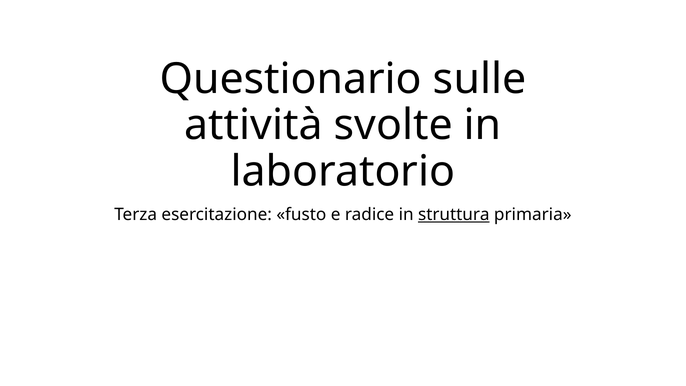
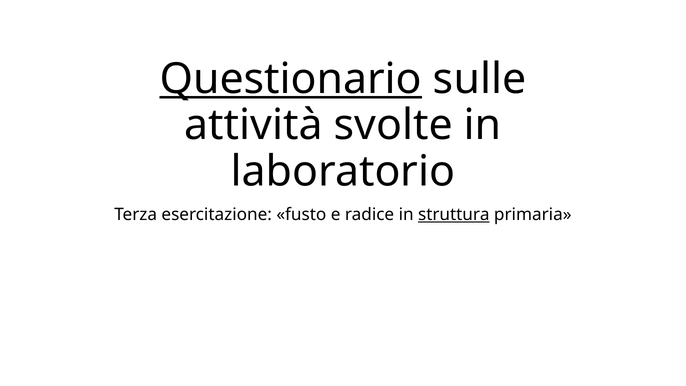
Questionario underline: none -> present
